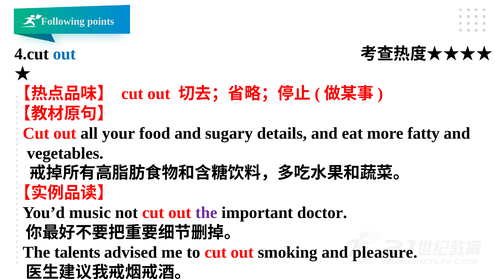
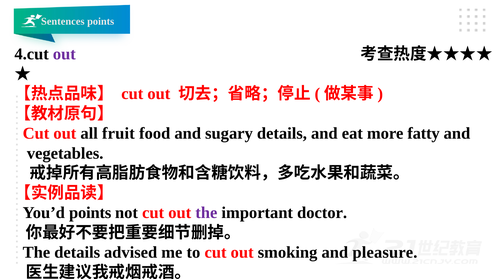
Following: Following -> Sentences
out at (64, 54) colour: blue -> purple
your: your -> fruit
You’d music: music -> points
The talents: talents -> details
